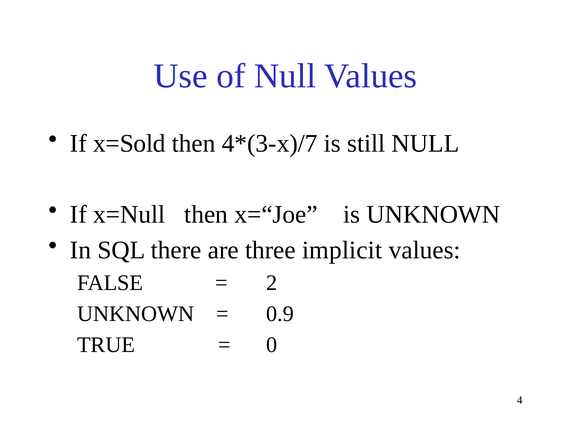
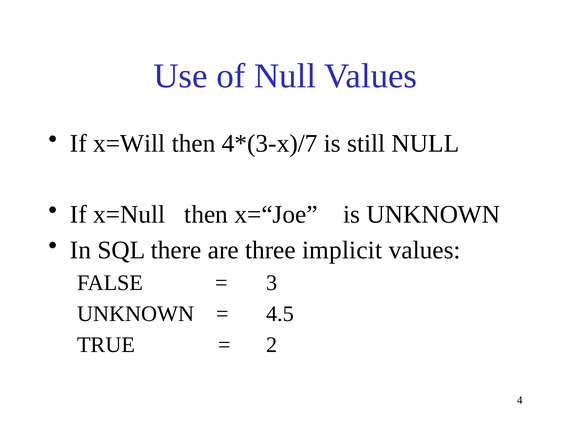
x=Sold: x=Sold -> x=Will
2: 2 -> 3
0.9: 0.9 -> 4.5
0: 0 -> 2
